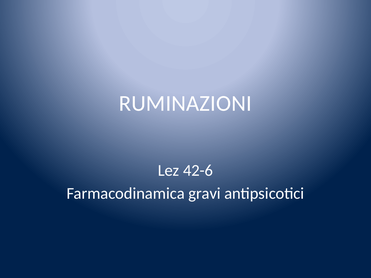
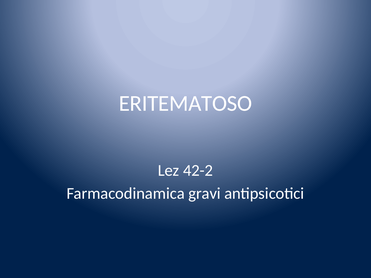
RUMINAZIONI: RUMINAZIONI -> ERITEMATOSO
42-6: 42-6 -> 42-2
